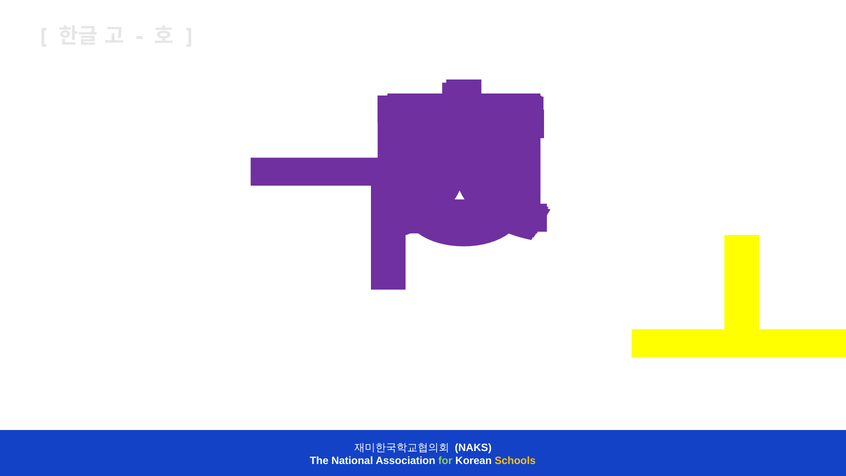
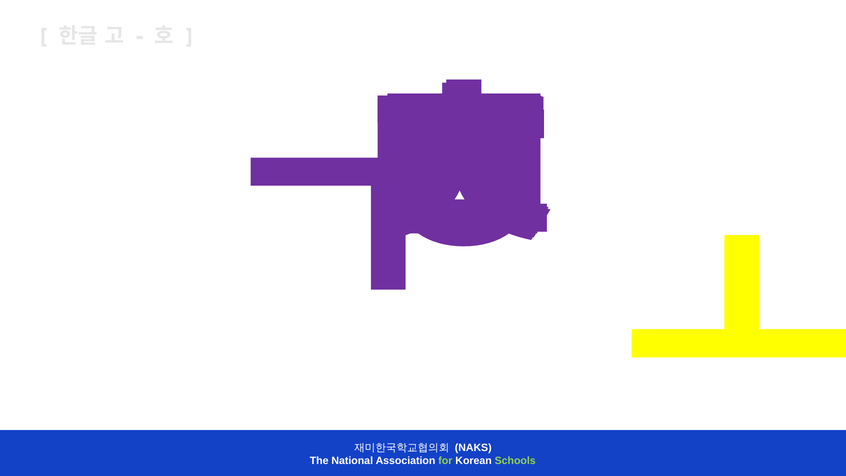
Schools colour: yellow -> light green
